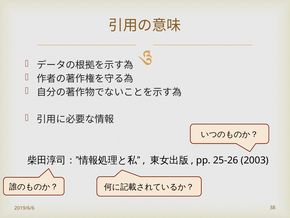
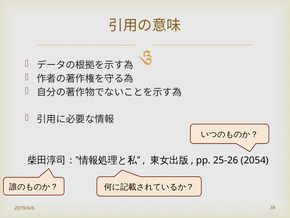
2003: 2003 -> 2054
